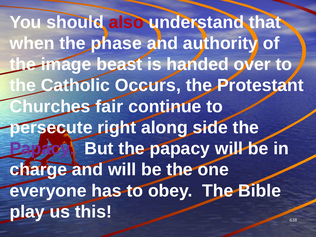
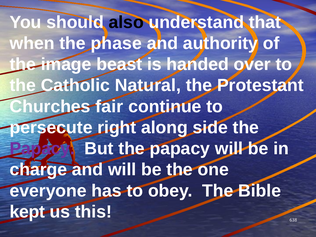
also colour: red -> black
Occurs: Occurs -> Natural
play: play -> kept
